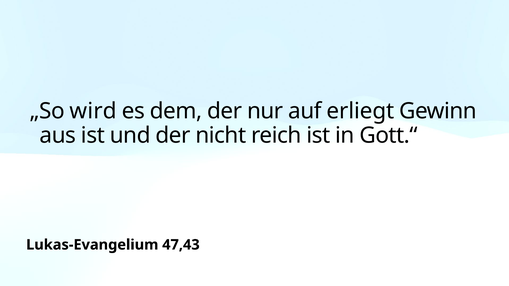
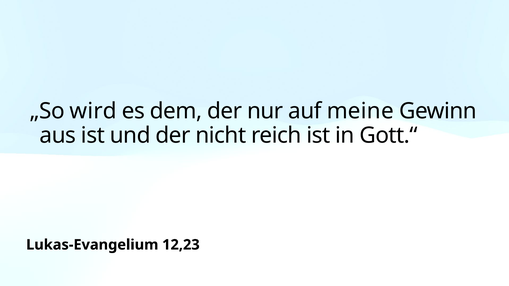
erliegt: erliegt -> meine
47,43: 47,43 -> 12,23
